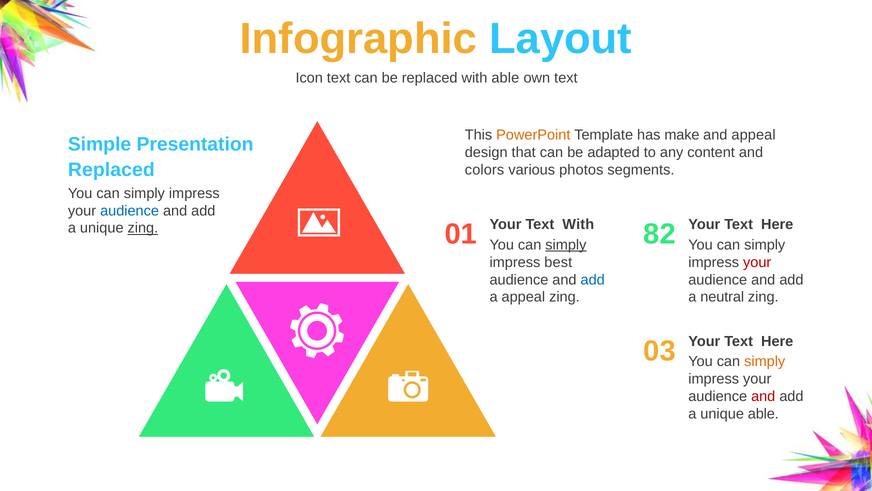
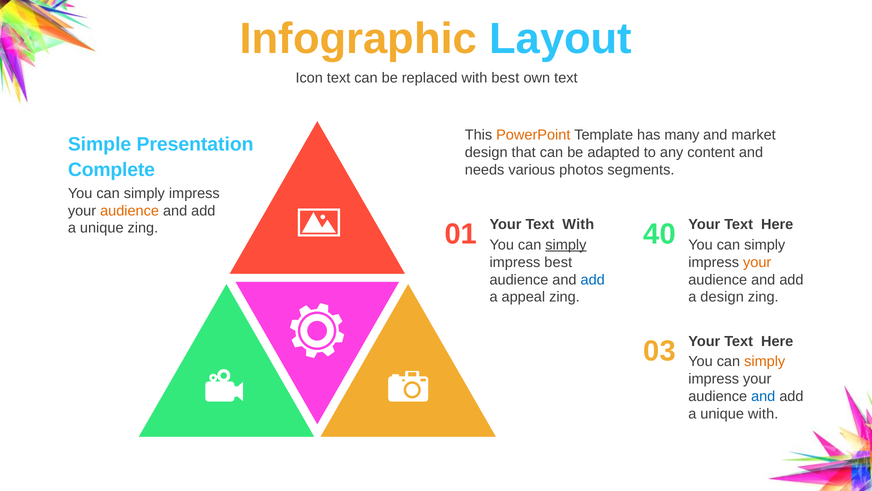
with able: able -> best
make: make -> many
and appeal: appeal -> market
Replaced at (111, 170): Replaced -> Complete
colors: colors -> needs
audience at (130, 211) colour: blue -> orange
zing at (143, 228) underline: present -> none
82: 82 -> 40
your at (757, 262) colour: red -> orange
a neutral: neutral -> design
and at (763, 396) colour: red -> blue
unique able: able -> with
